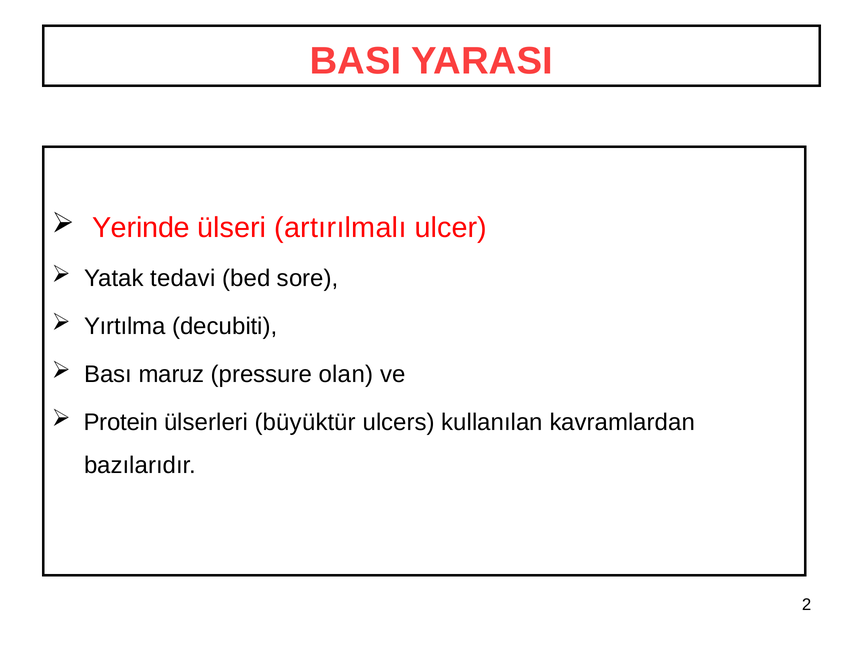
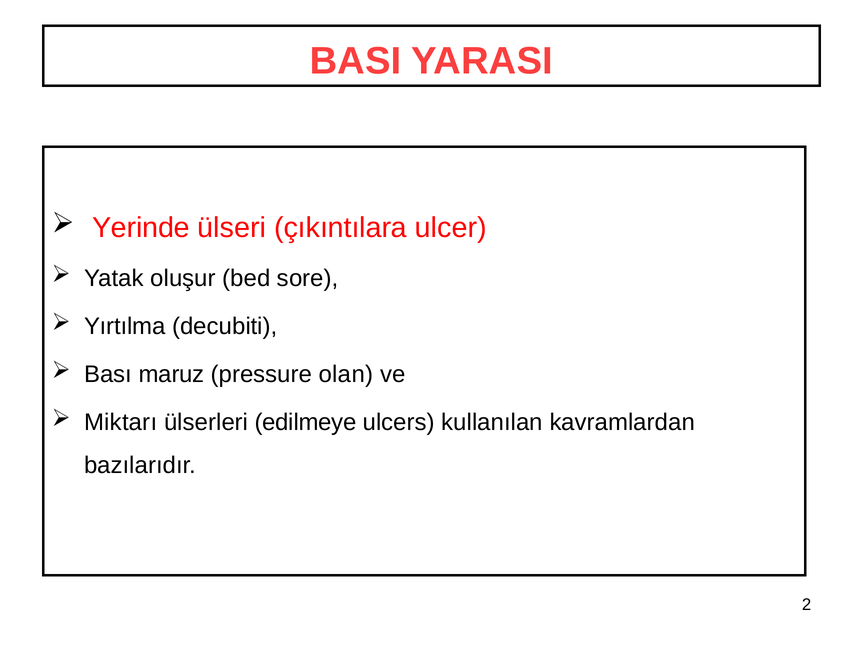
artırılmalı: artırılmalı -> çıkıntılara
tedavi: tedavi -> oluşur
Protein: Protein -> Miktarı
büyüktür: büyüktür -> edilmeye
